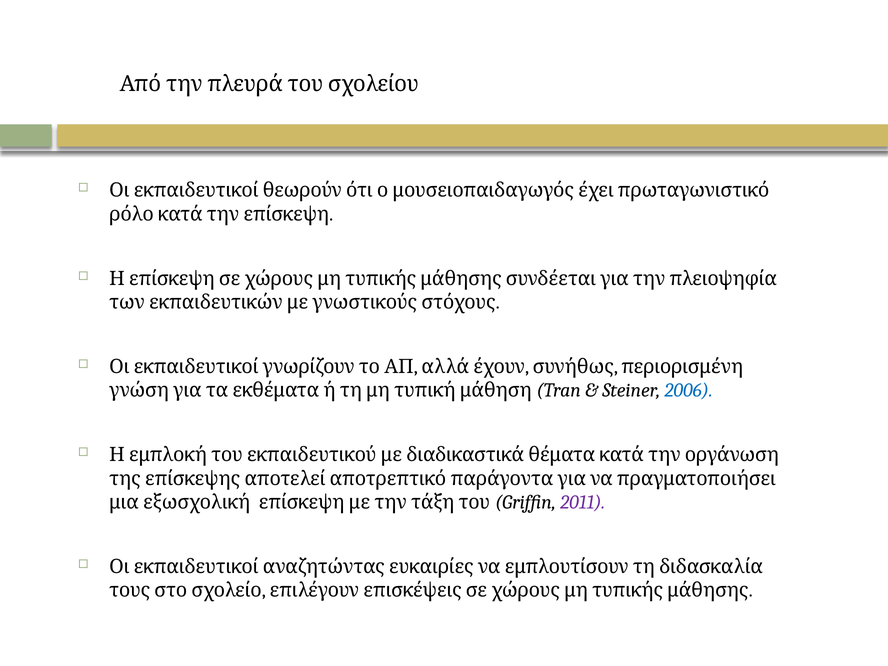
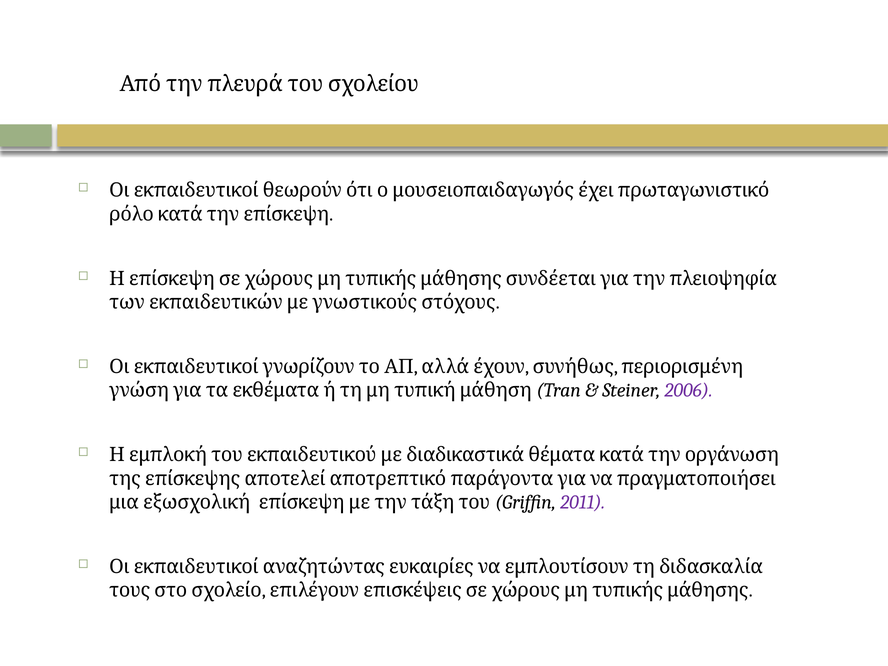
2006 colour: blue -> purple
